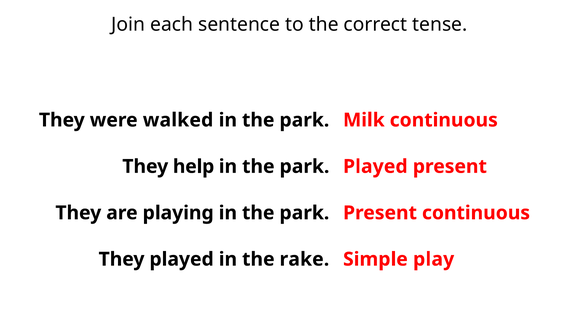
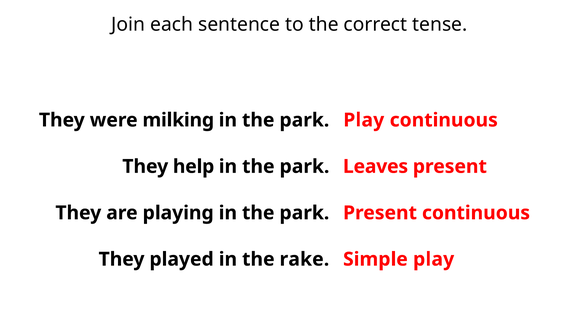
walked: walked -> milking
Milk at (364, 120): Milk -> Play
Played at (375, 166): Played -> Leaves
